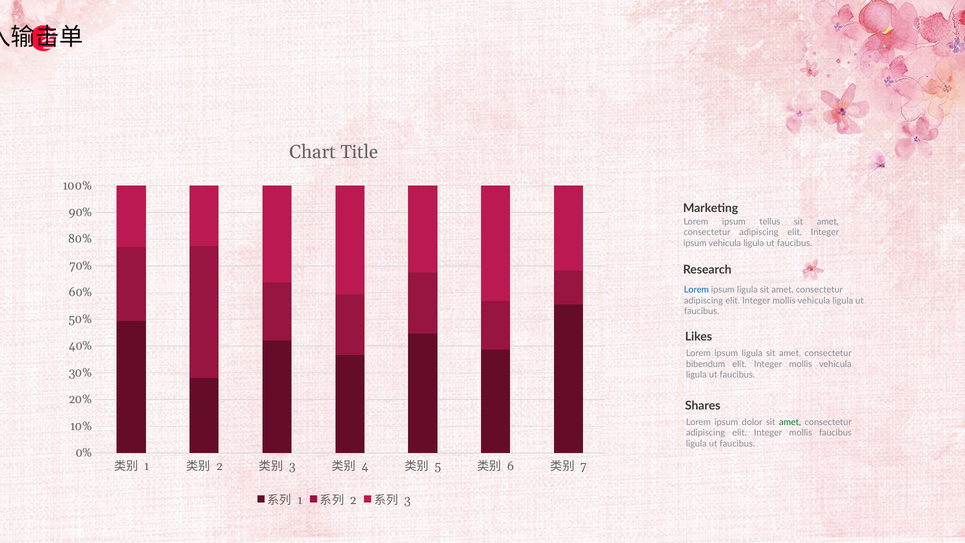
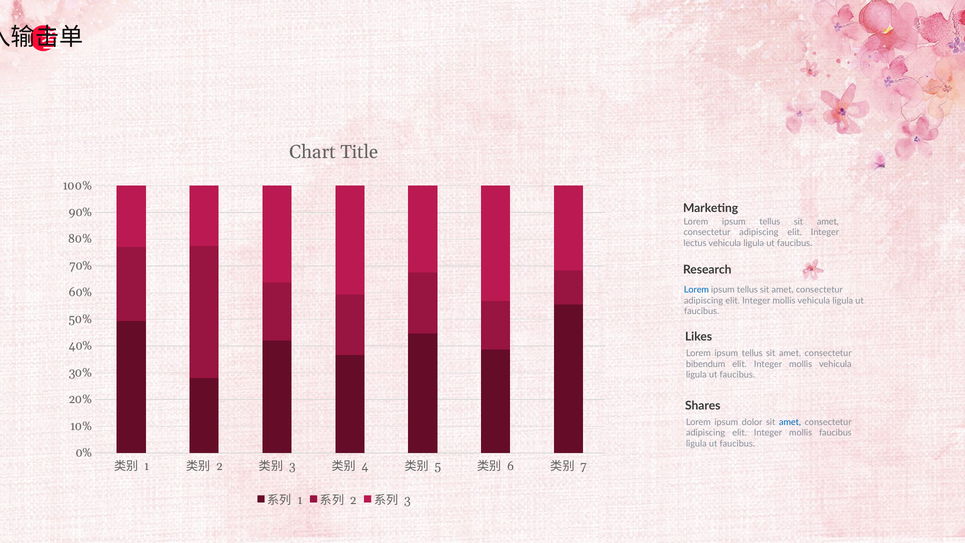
ipsum at (695, 243): ipsum -> lectus
ligula at (747, 290): ligula -> tellus
ligula at (752, 353): ligula -> tellus
amet at (790, 422) colour: green -> blue
